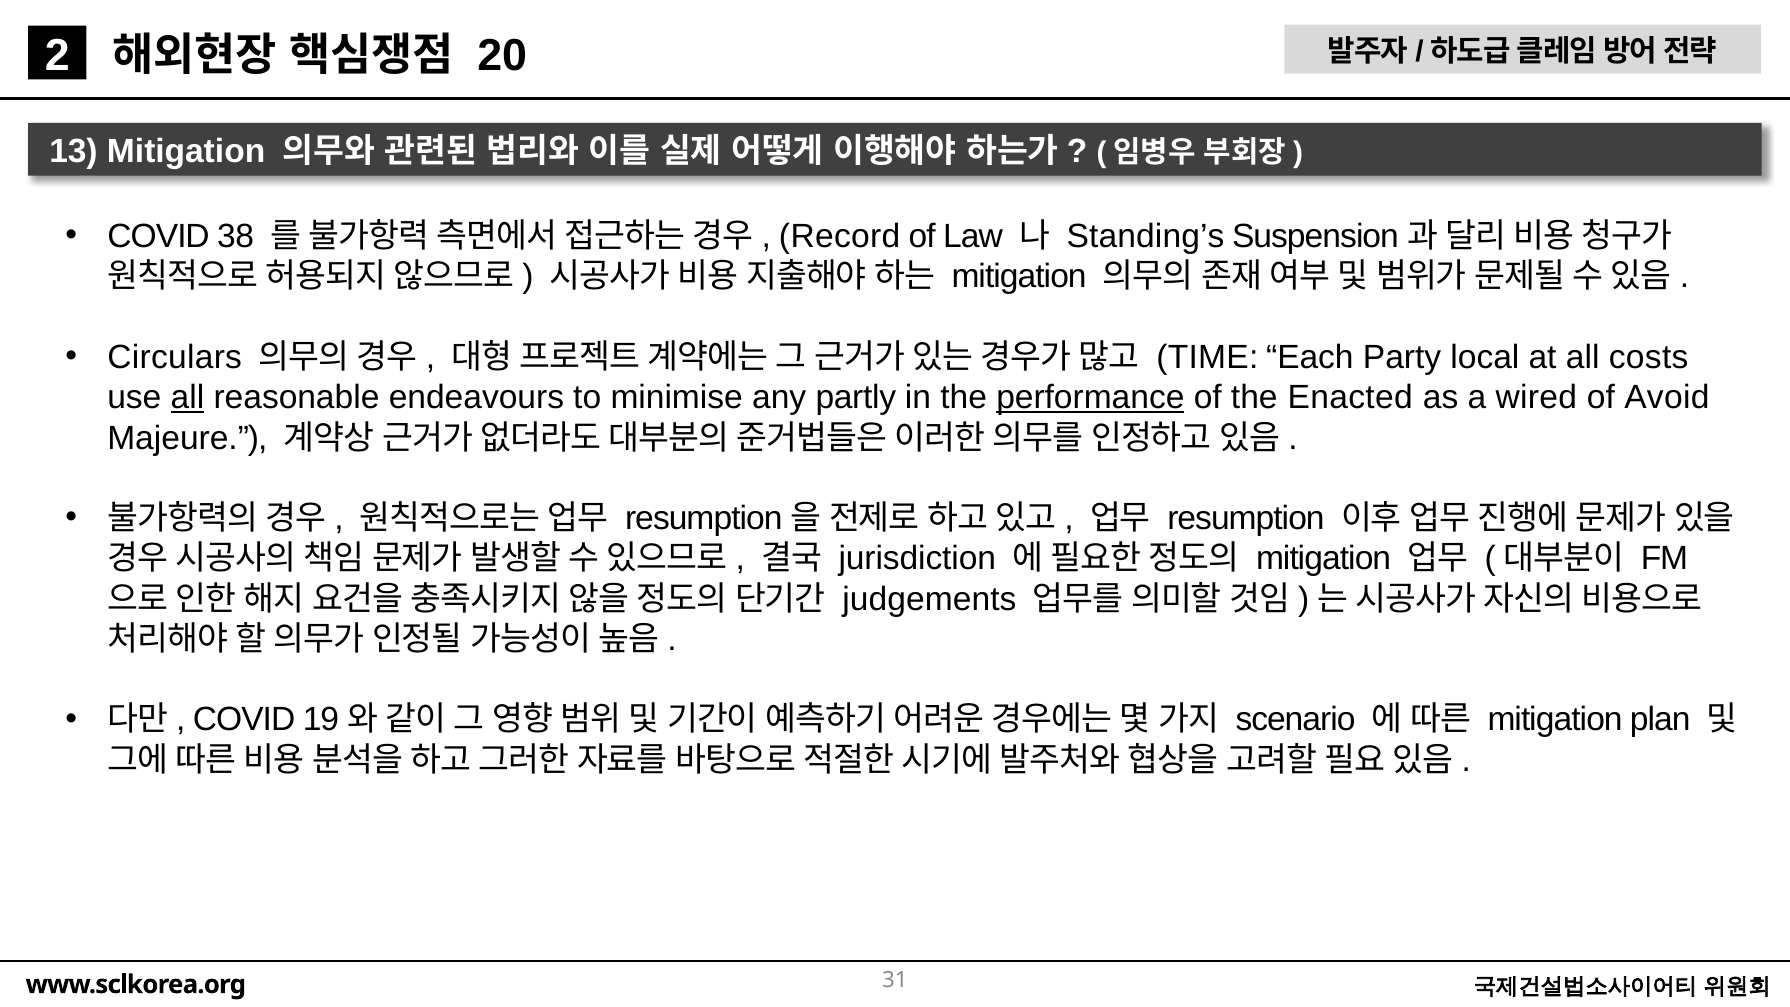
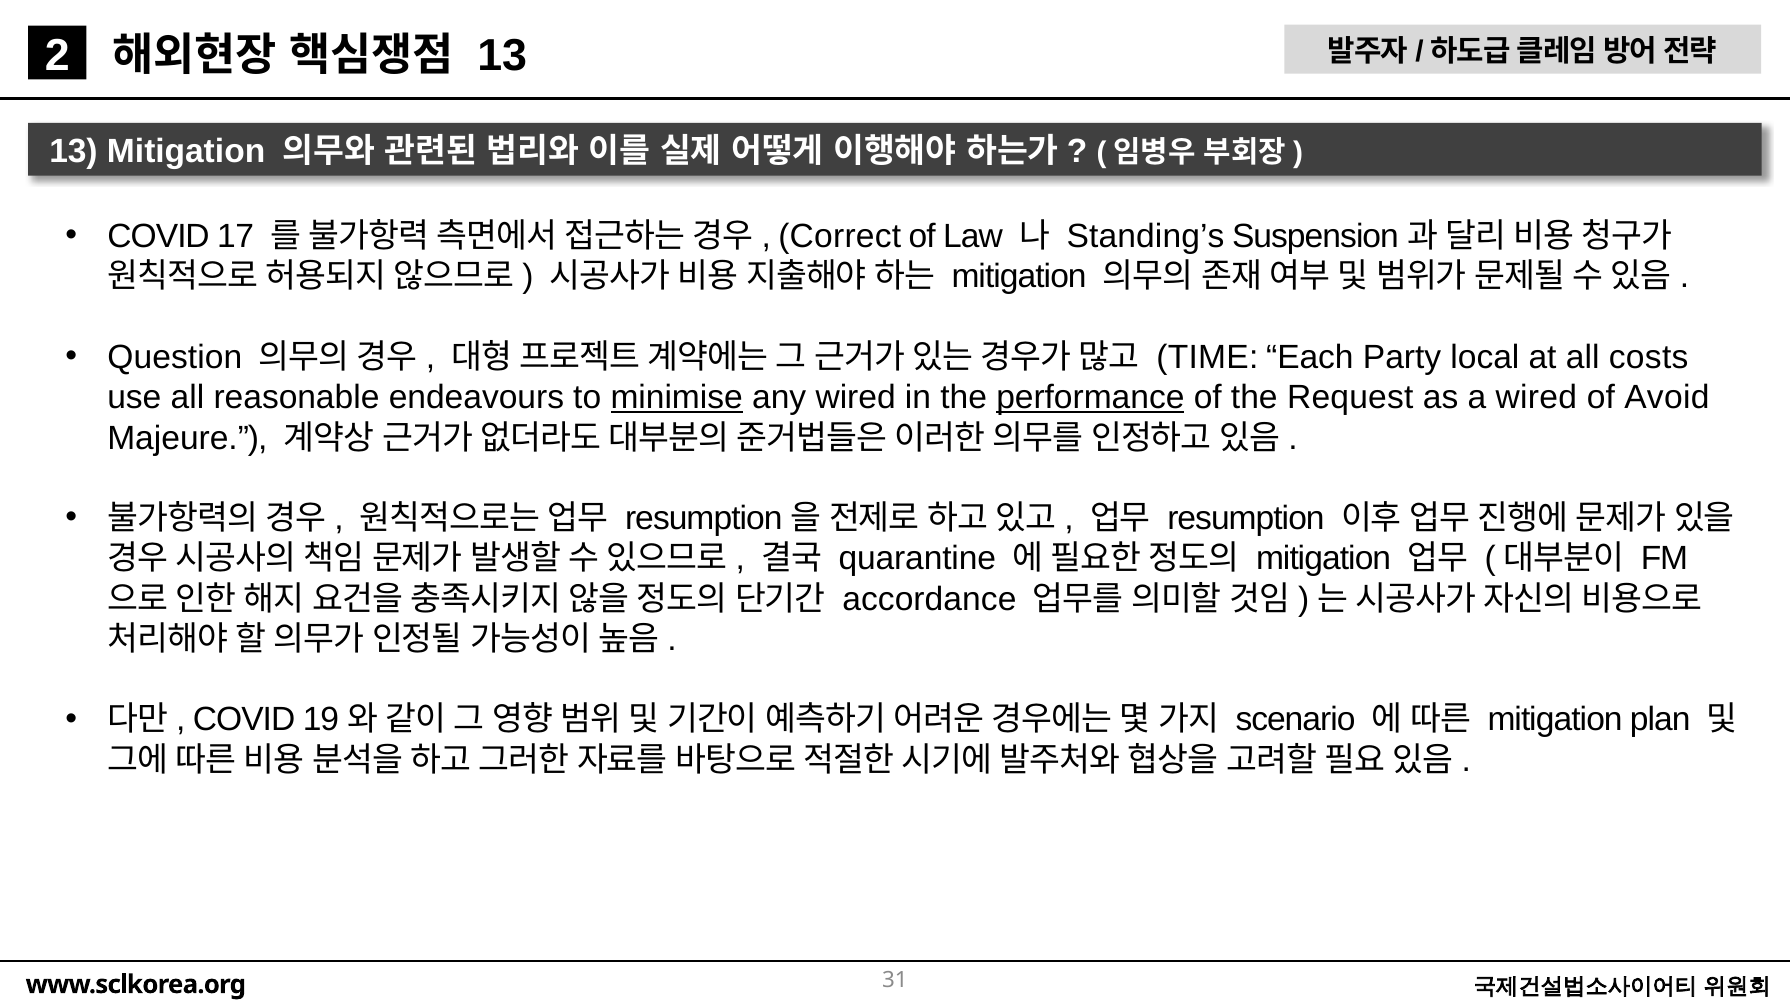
20 at (502, 55): 20 -> 13
38: 38 -> 17
Record: Record -> Correct
Circulars: Circulars -> Question
all at (187, 398) underline: present -> none
minimise underline: none -> present
any partly: partly -> wired
Enacted: Enacted -> Request
jurisdiction: jurisdiction -> quarantine
judgements: judgements -> accordance
